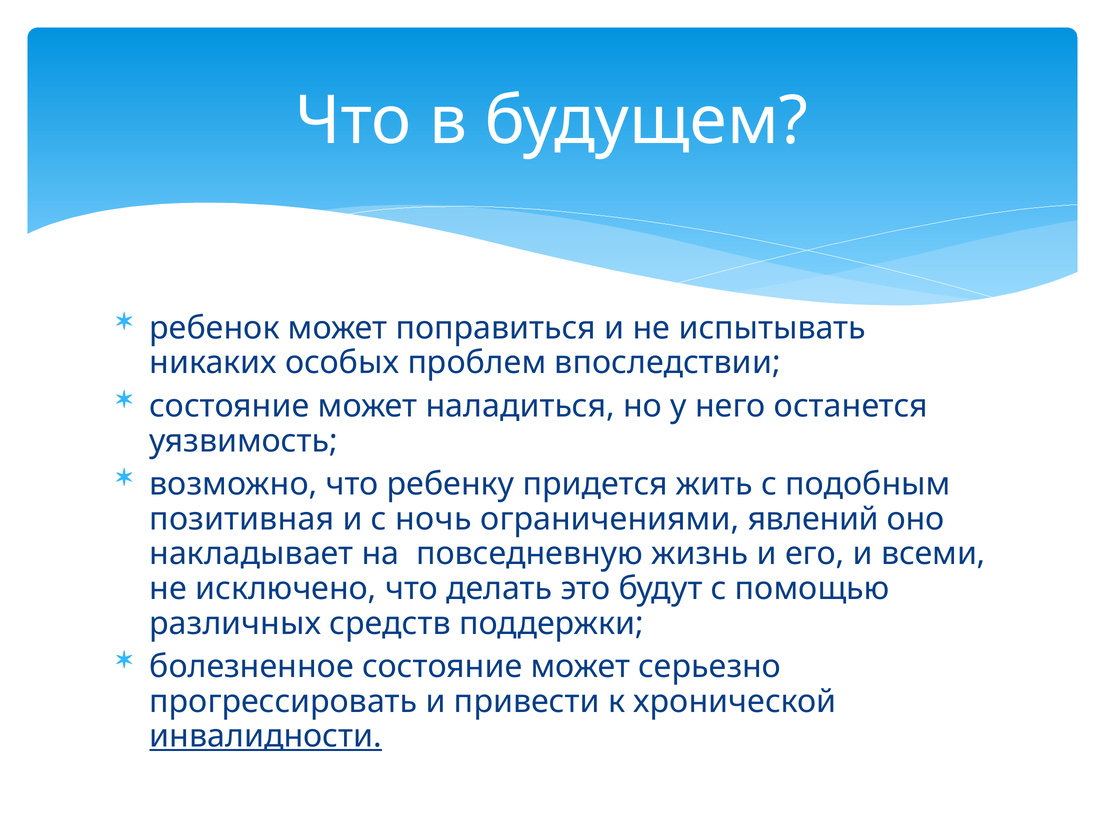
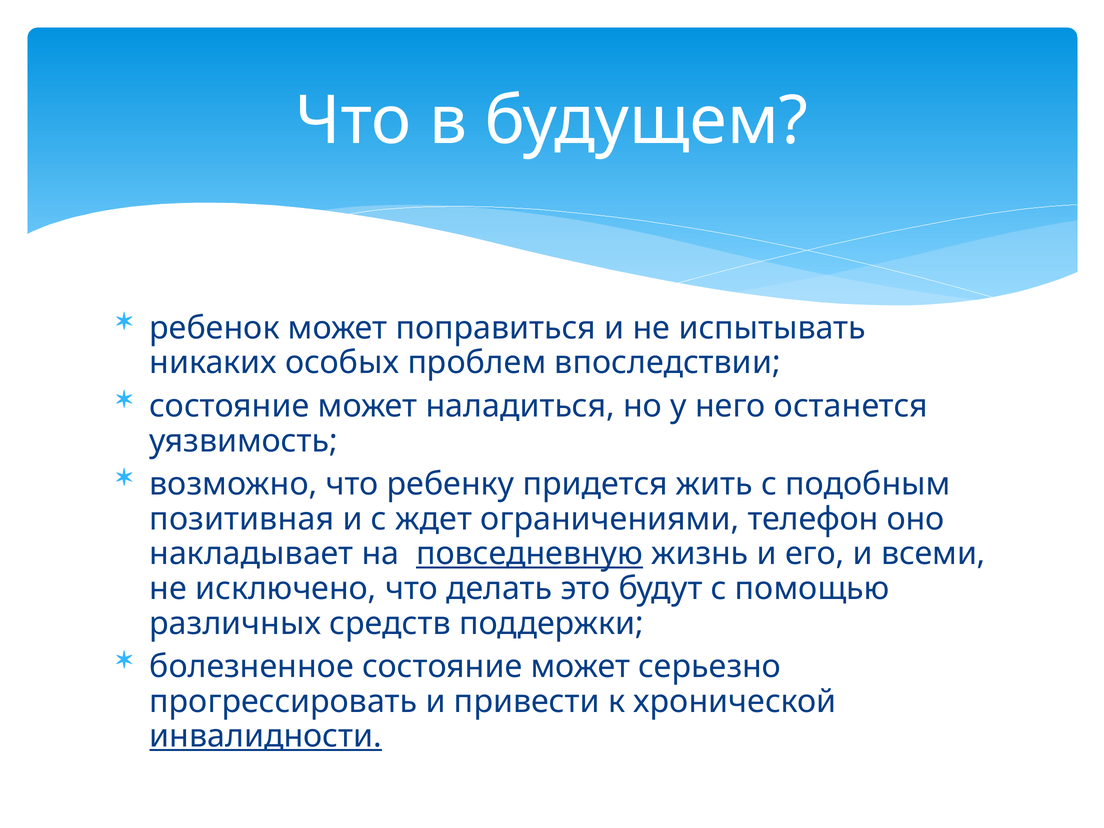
ночь: ночь -> ждет
явлений: явлений -> телефон
повседневную underline: none -> present
